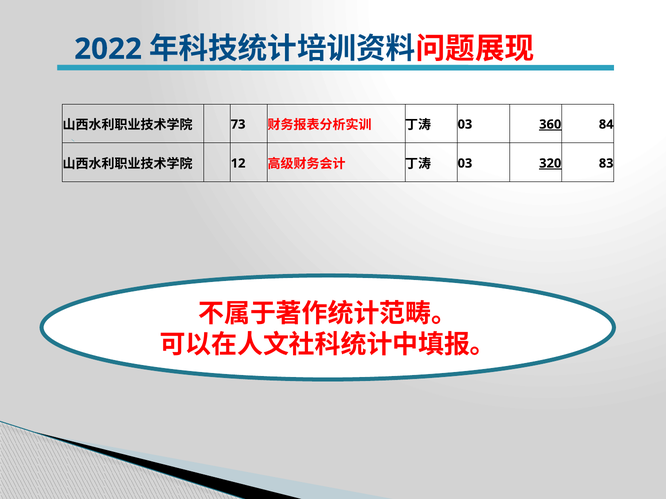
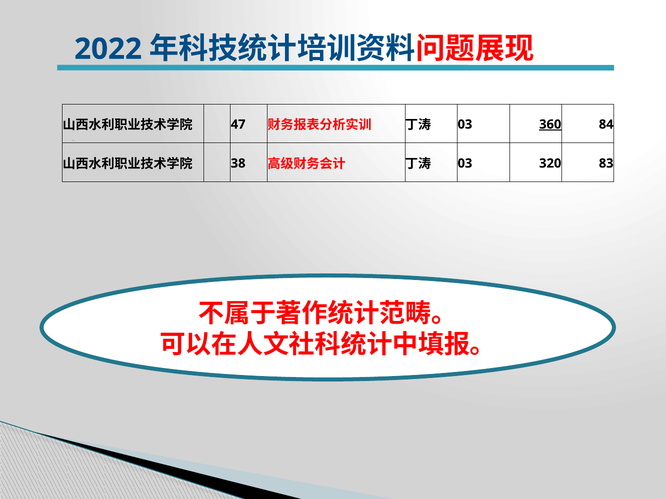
73: 73 -> 47
12: 12 -> 38
320 underline: present -> none
